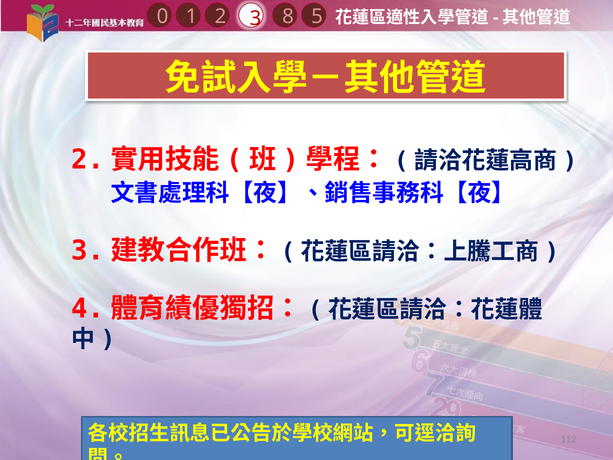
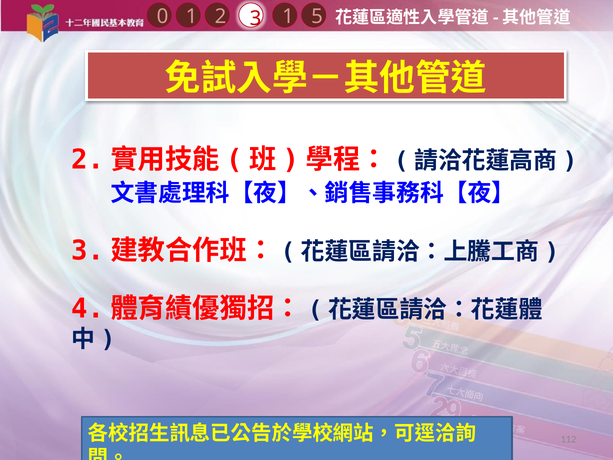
1 8: 8 -> 1
